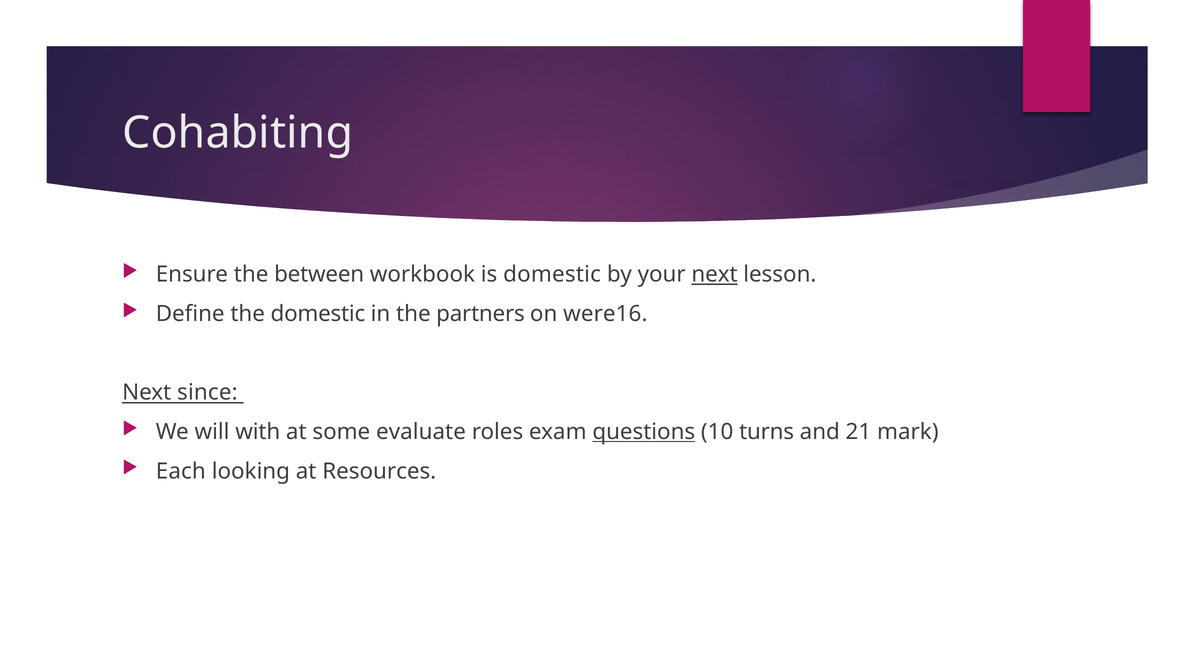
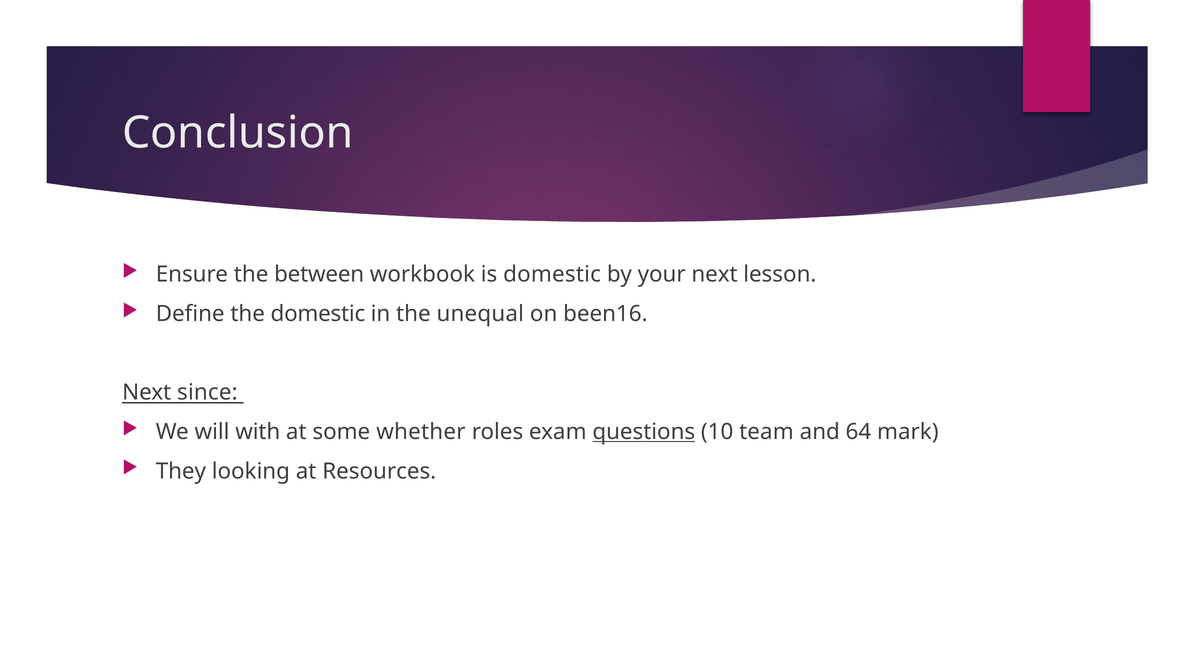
Cohabiting: Cohabiting -> Conclusion
next at (715, 275) underline: present -> none
partners: partners -> unequal
were16: were16 -> been16
evaluate: evaluate -> whether
turns: turns -> team
21: 21 -> 64
Each: Each -> They
